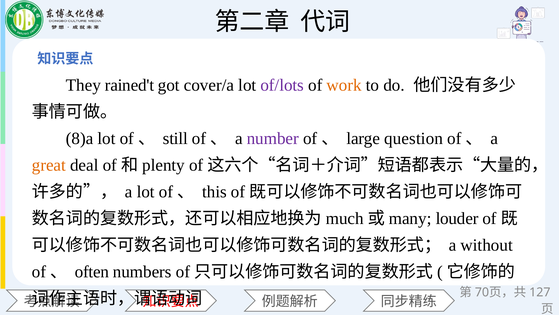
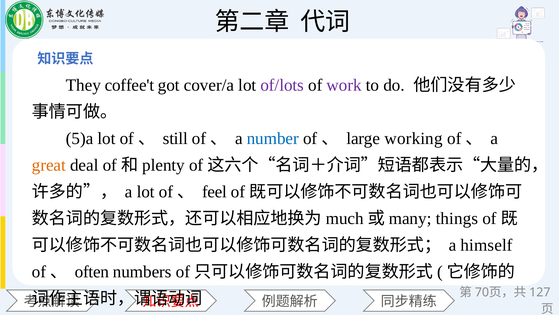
rained't: rained't -> coffee't
work colour: orange -> purple
8)a: 8)a -> 5)a
number colour: purple -> blue
question: question -> working
this: this -> feel
louder: louder -> things
without: without -> himself
